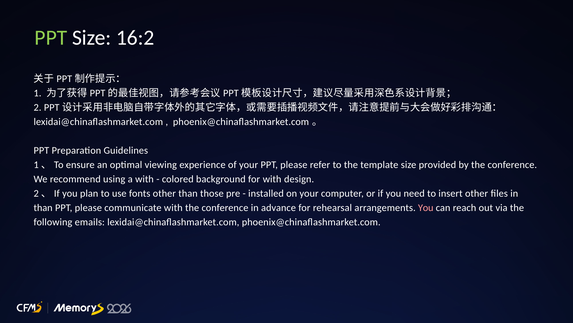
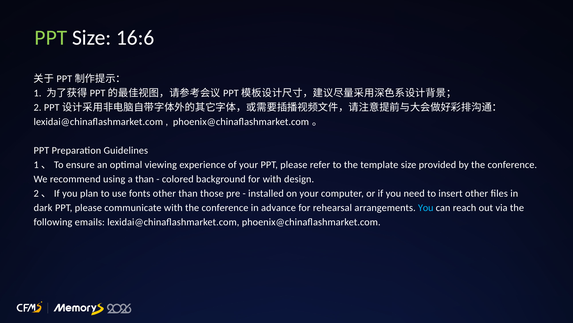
16:2: 16:2 -> 16:6
a with: with -> than
than at (43, 207): than -> dark
You at (426, 207) colour: pink -> light blue
